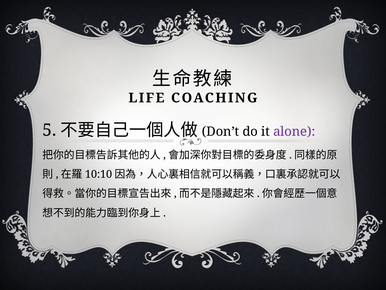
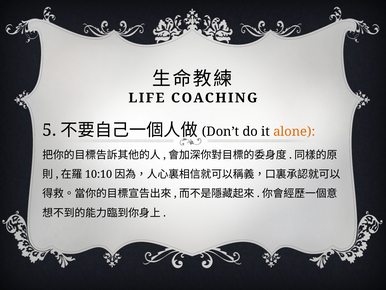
alone colour: purple -> orange
